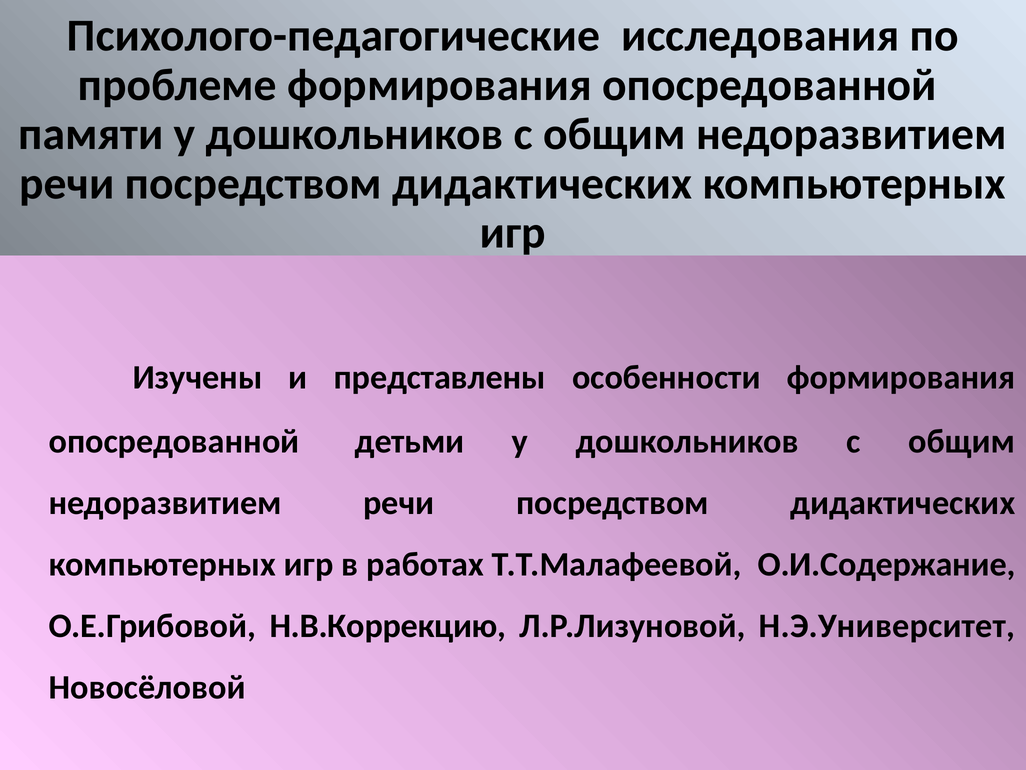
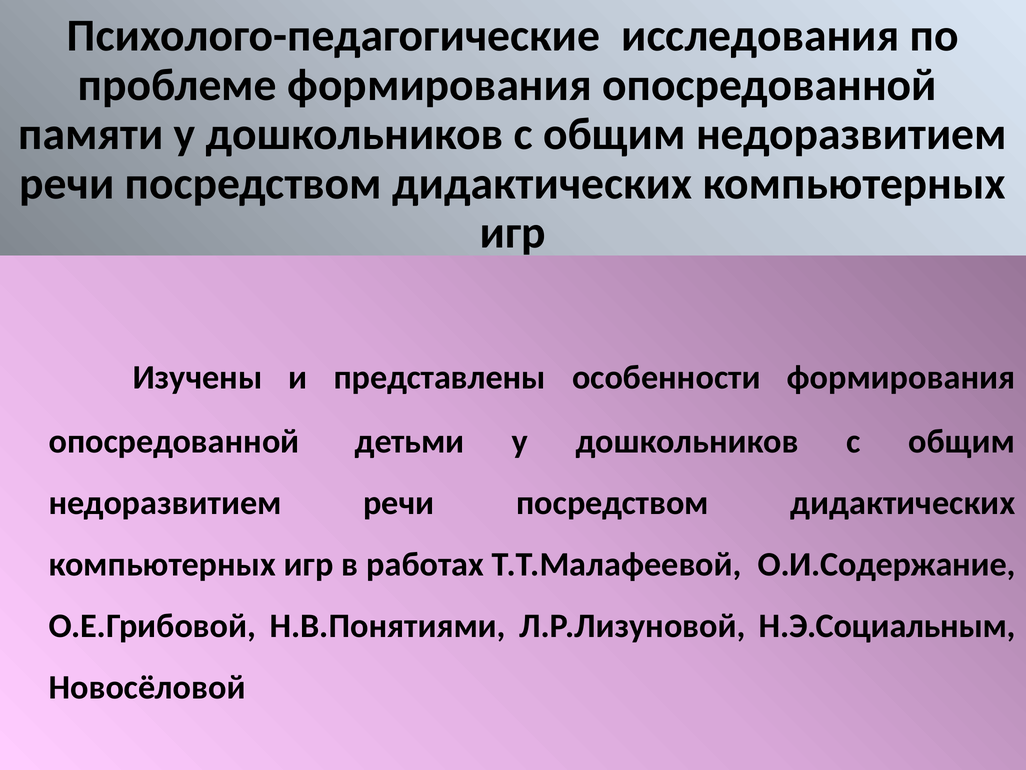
Н.В.Коррекцию: Н.В.Коррекцию -> Н.В.Понятиями
Н.Э.Университет: Н.Э.Университет -> Н.Э.Социальным
